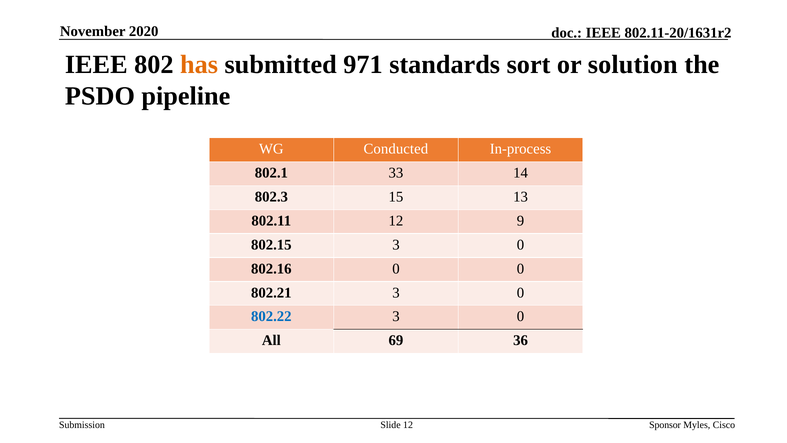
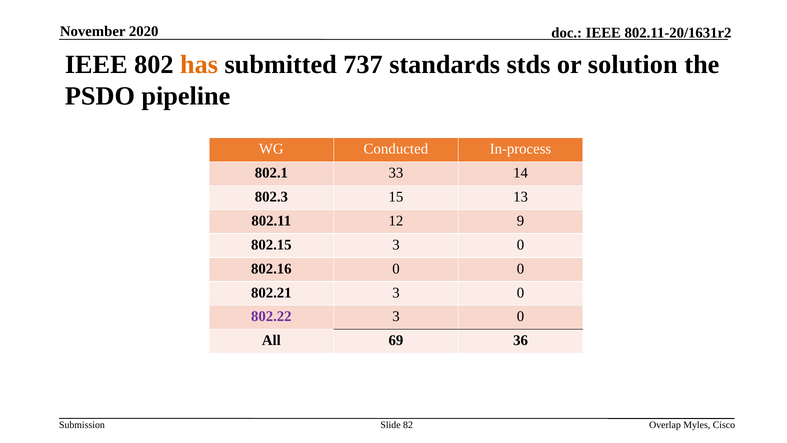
971: 971 -> 737
sort: sort -> stds
802.22 colour: blue -> purple
Slide 12: 12 -> 82
Sponsor: Sponsor -> Overlap
